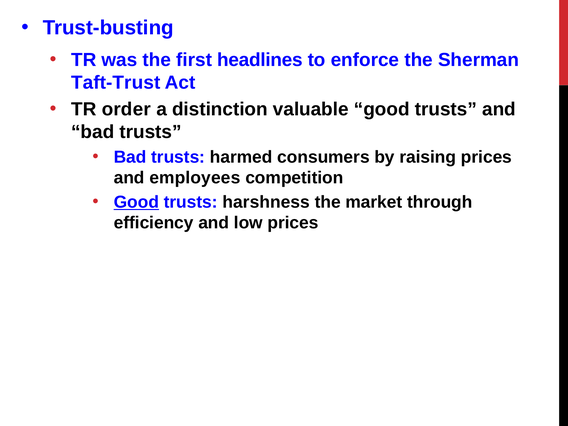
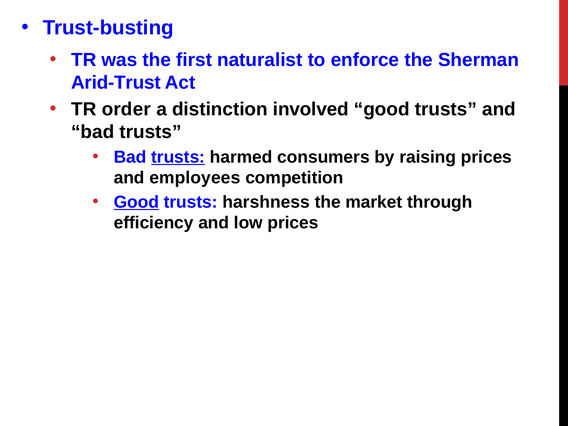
headlines: headlines -> naturalist
Taft-Trust: Taft-Trust -> Arid-Trust
valuable: valuable -> involved
trusts at (178, 157) underline: none -> present
